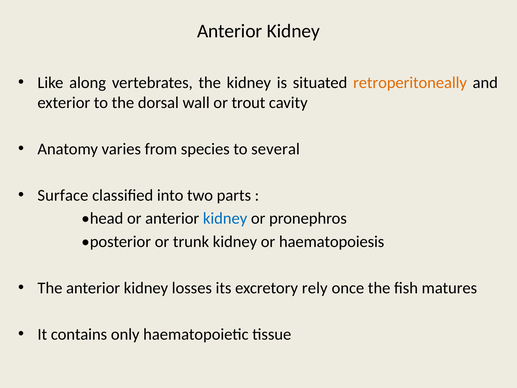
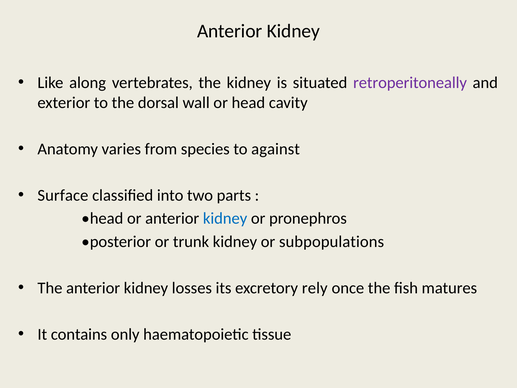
retroperitoneally colour: orange -> purple
or trout: trout -> head
several: several -> against
haematopoiesis: haematopoiesis -> subpopulations
